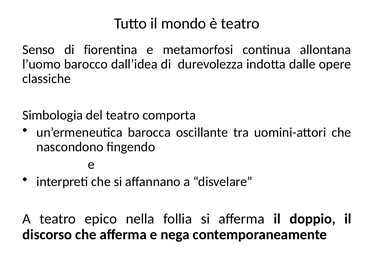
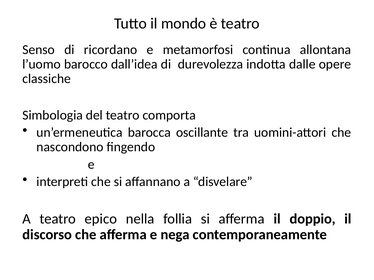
fiorentina: fiorentina -> ricordano
